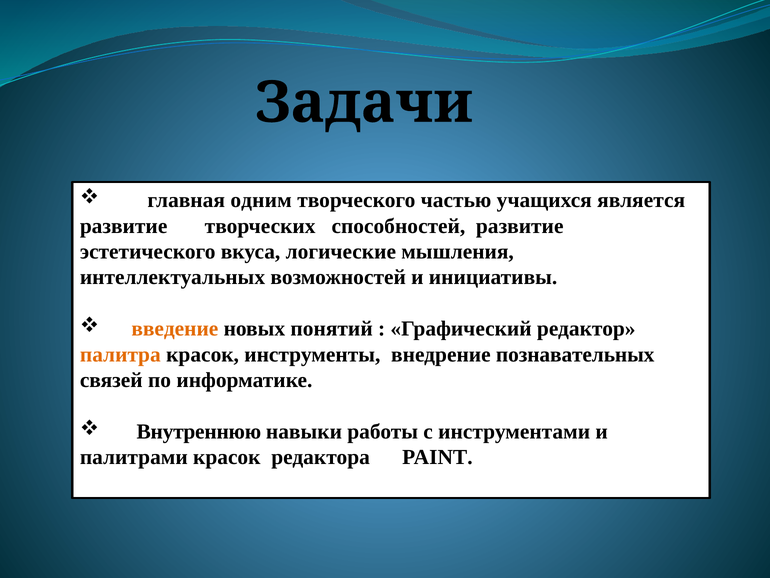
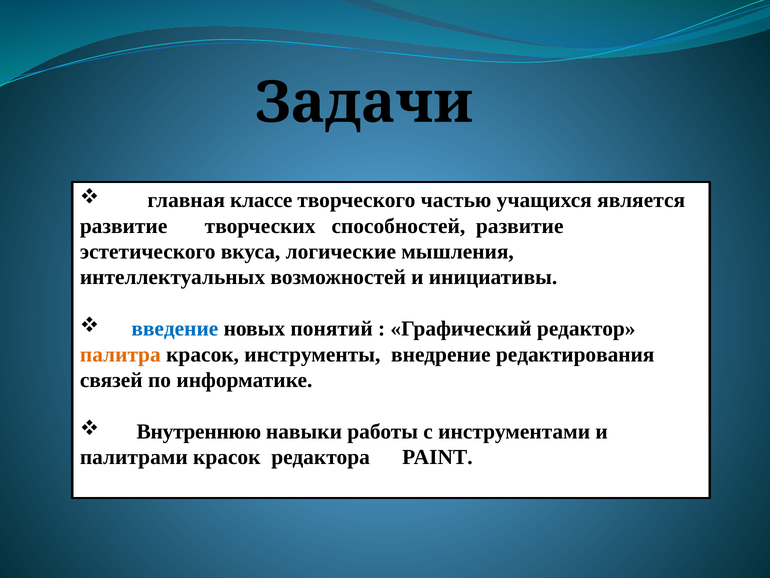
одним: одним -> классе
введение colour: orange -> blue
познавательных: познавательных -> редактирования
